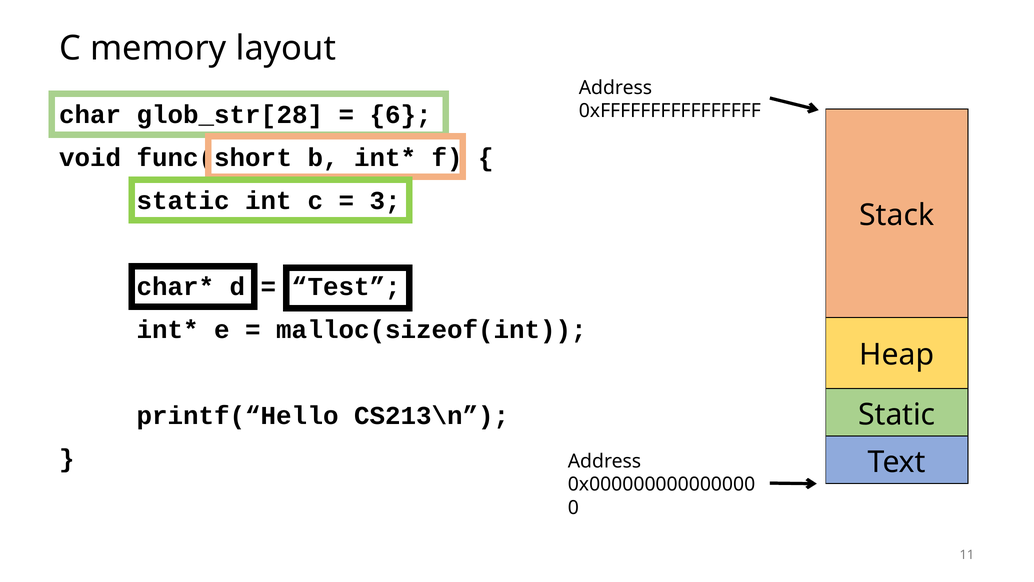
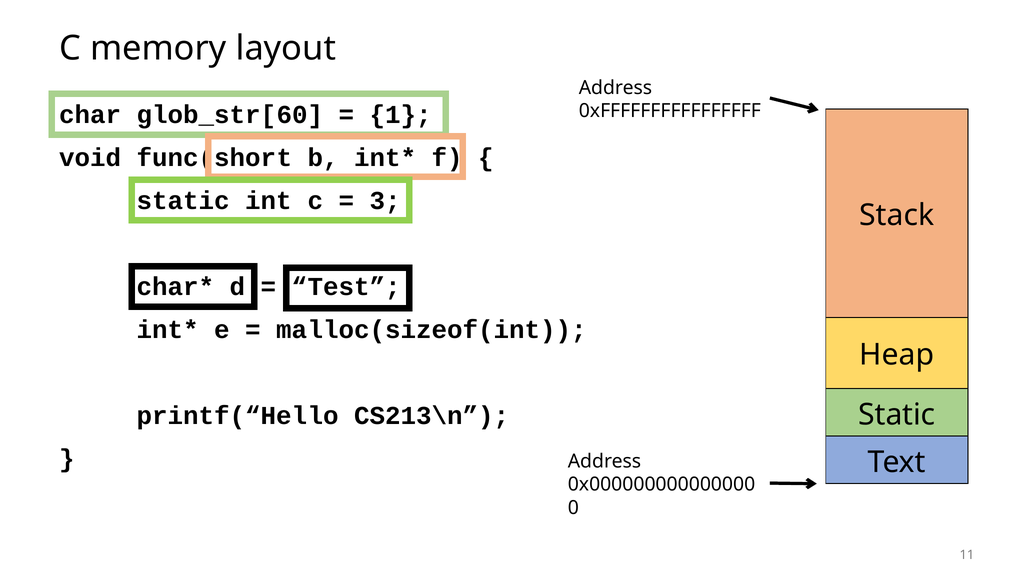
glob_str[28: glob_str[28 -> glob_str[60
6: 6 -> 1
